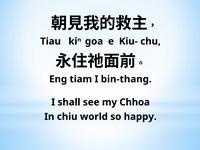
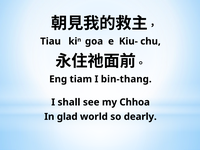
chiu: chiu -> glad
happy: happy -> dearly
